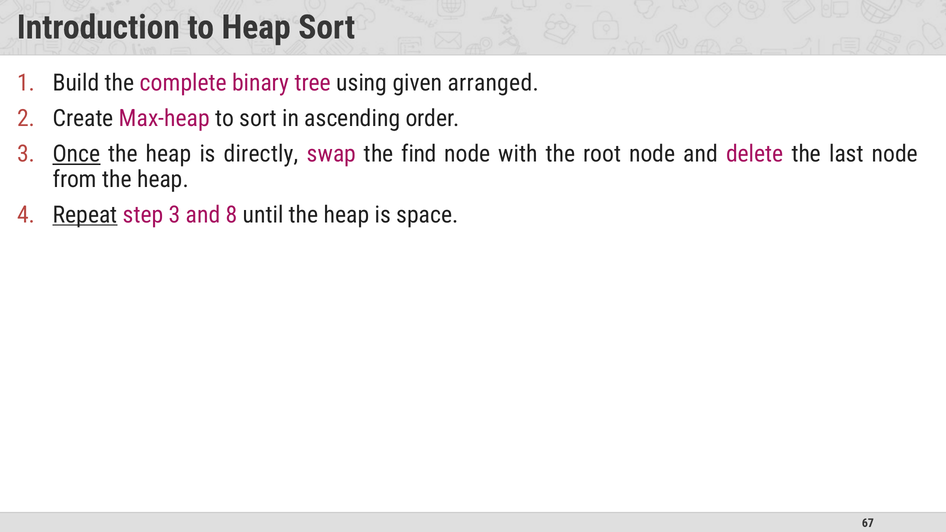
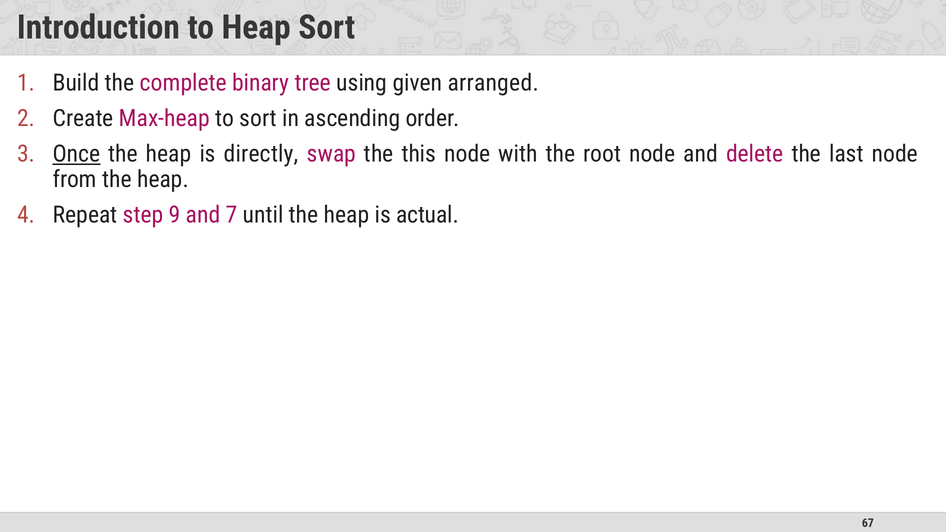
find: find -> this
Repeat underline: present -> none
step 3: 3 -> 9
8: 8 -> 7
space: space -> actual
